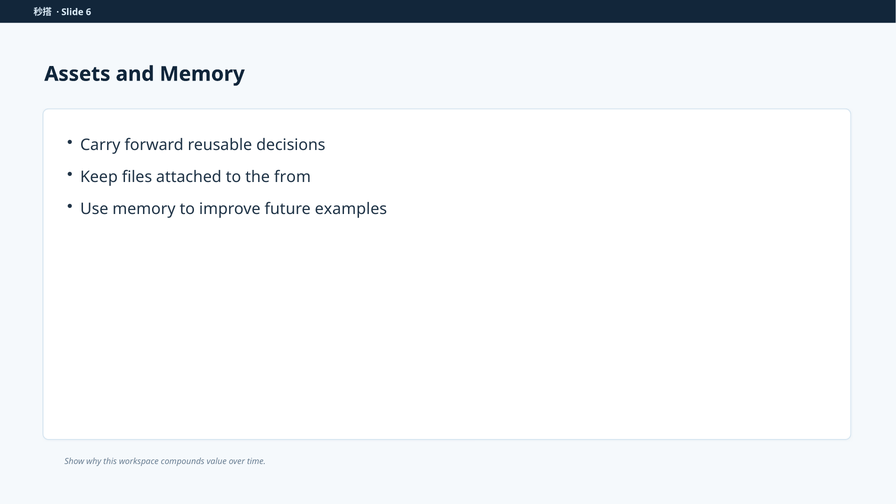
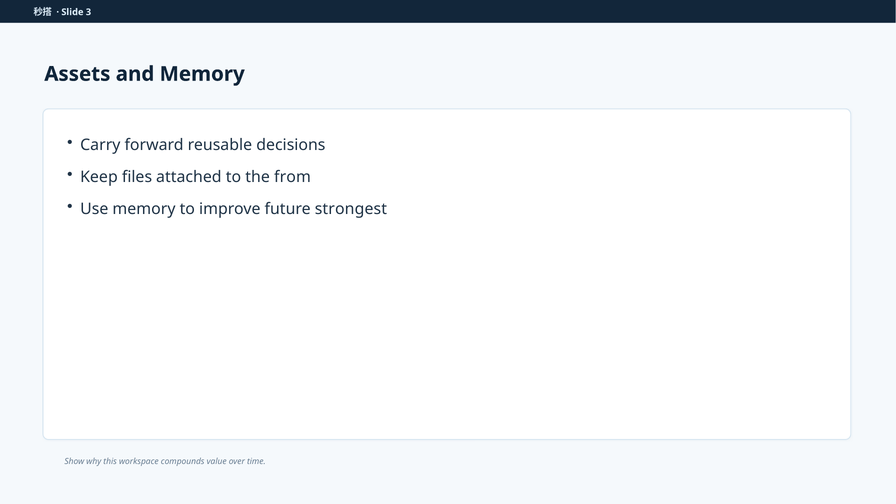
6: 6 -> 3
examples: examples -> strongest
